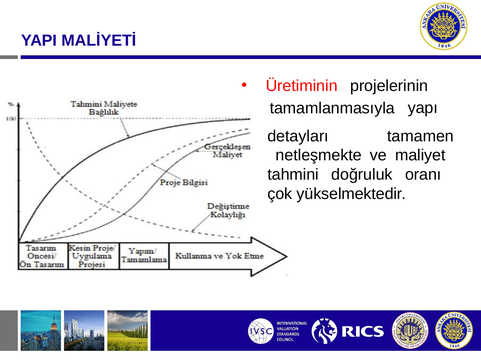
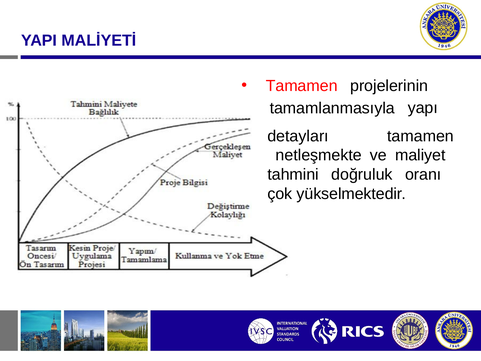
Üretiminin at (302, 86): Üretiminin -> Tamamen
